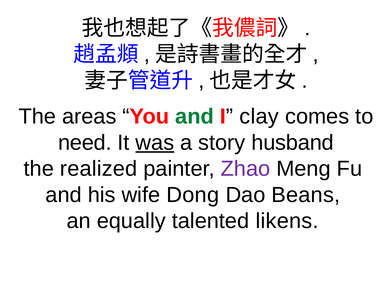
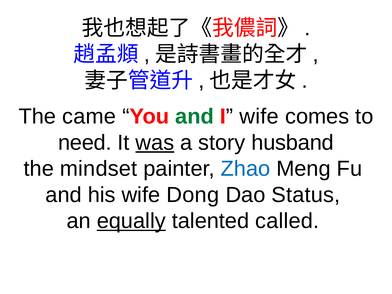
areas: areas -> came
I clay: clay -> wife
realized: realized -> mindset
Zhao colour: purple -> blue
Beans: Beans -> Status
equally underline: none -> present
likens: likens -> called
